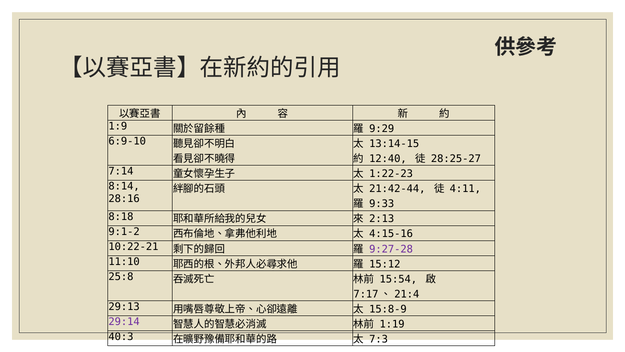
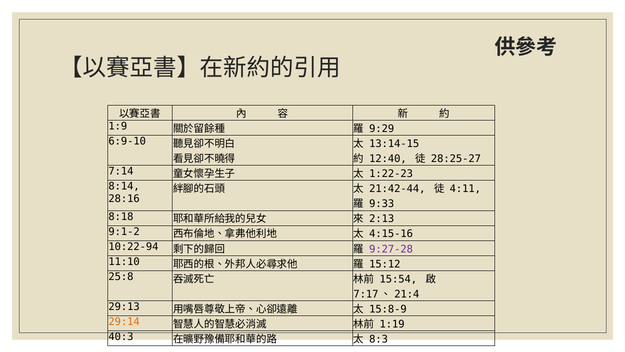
10:22-21: 10:22-21 -> 10:22-94
29:14 colour: purple -> orange
7:3: 7:3 -> 8:3
